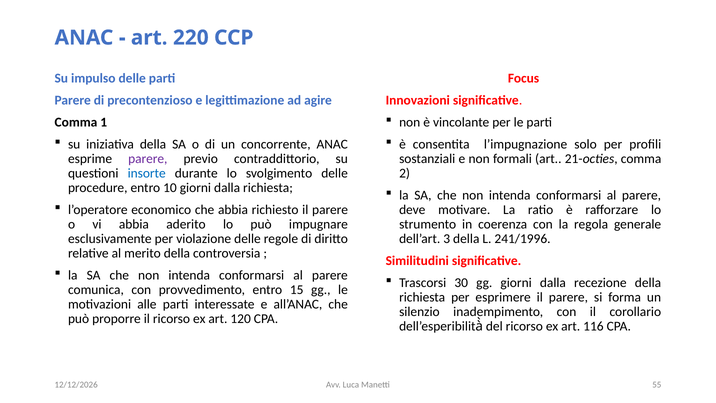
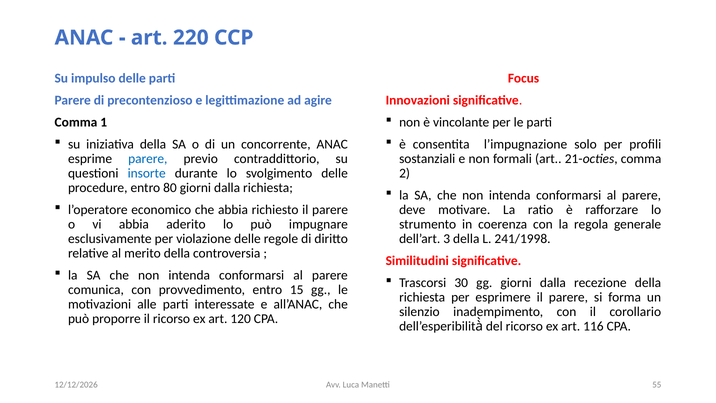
parere at (148, 159) colour: purple -> blue
10: 10 -> 80
241/1996: 241/1996 -> 241/1998
